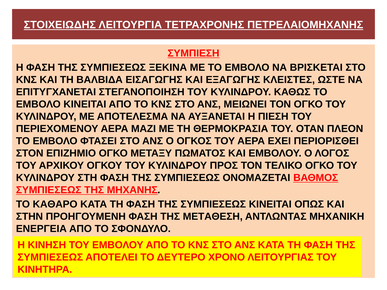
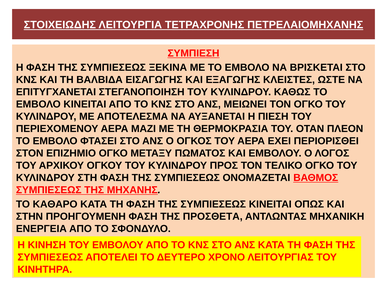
ΜΕΤΑΘΕΣΗ: ΜΕΤΑΘΕΣΗ -> ΠΡΟΣΘΕΤΑ
